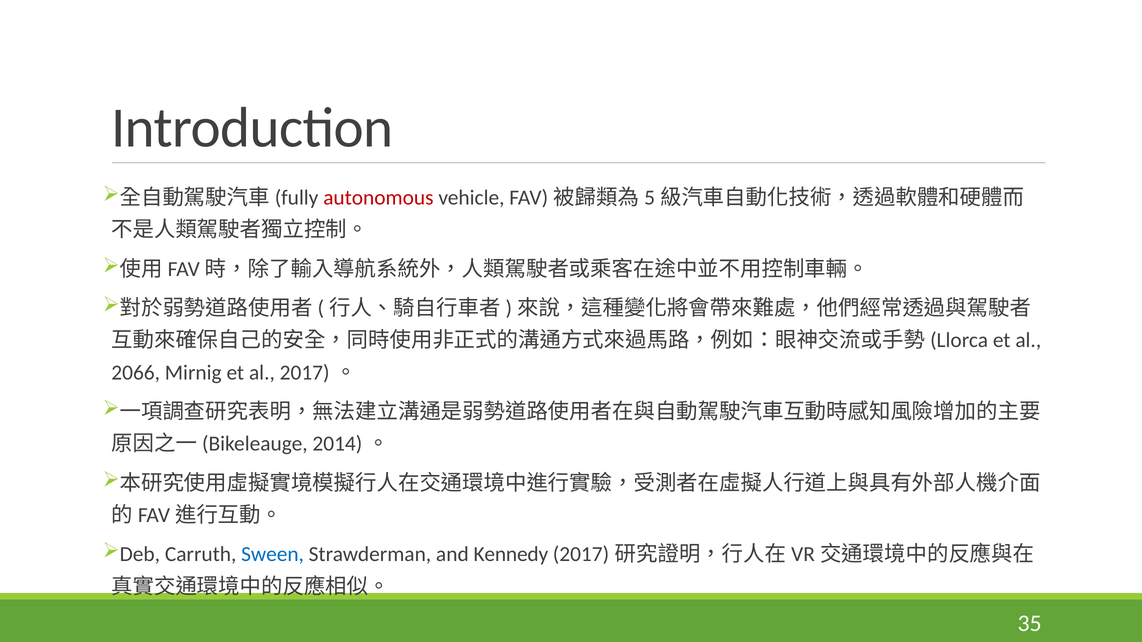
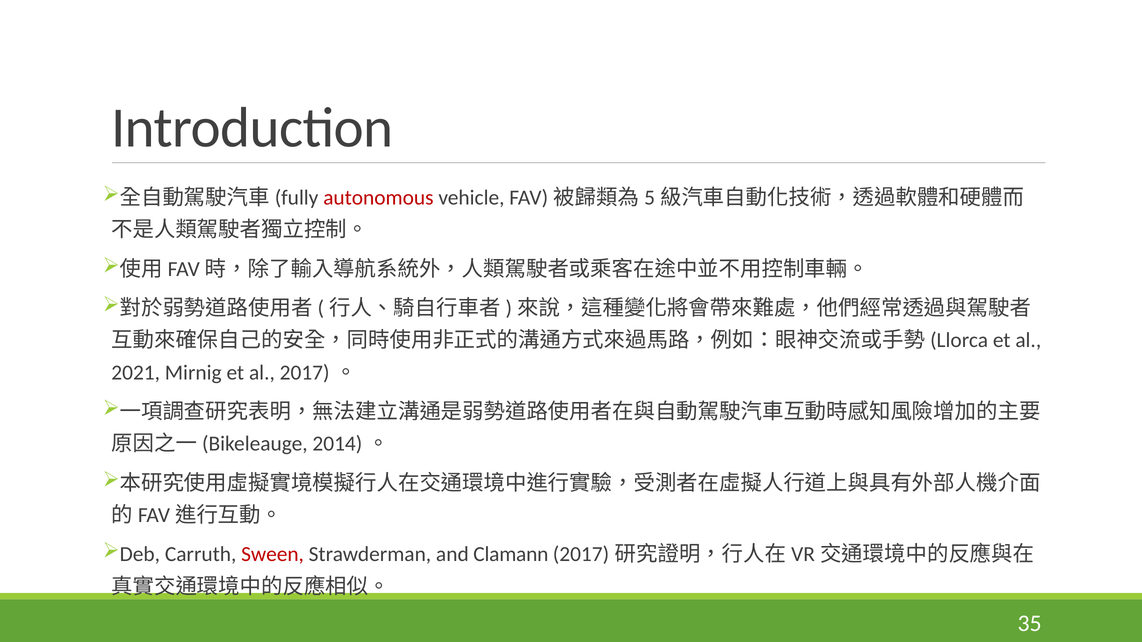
2066: 2066 -> 2021
Sween colour: blue -> red
Kennedy: Kennedy -> Clamann
